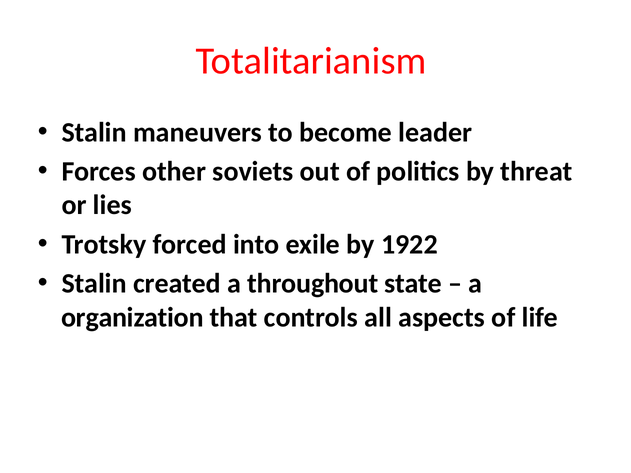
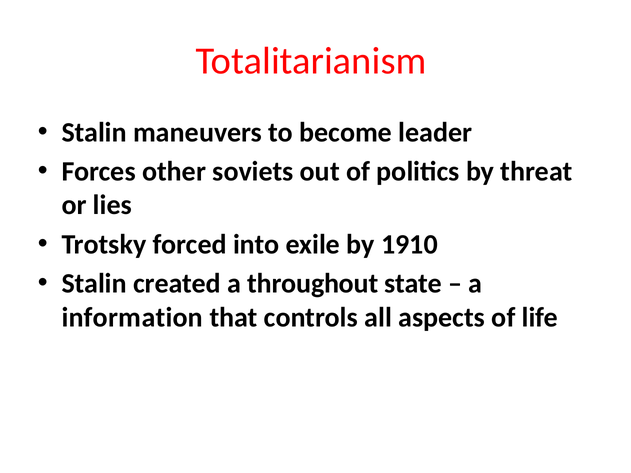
1922: 1922 -> 1910
organization: organization -> information
